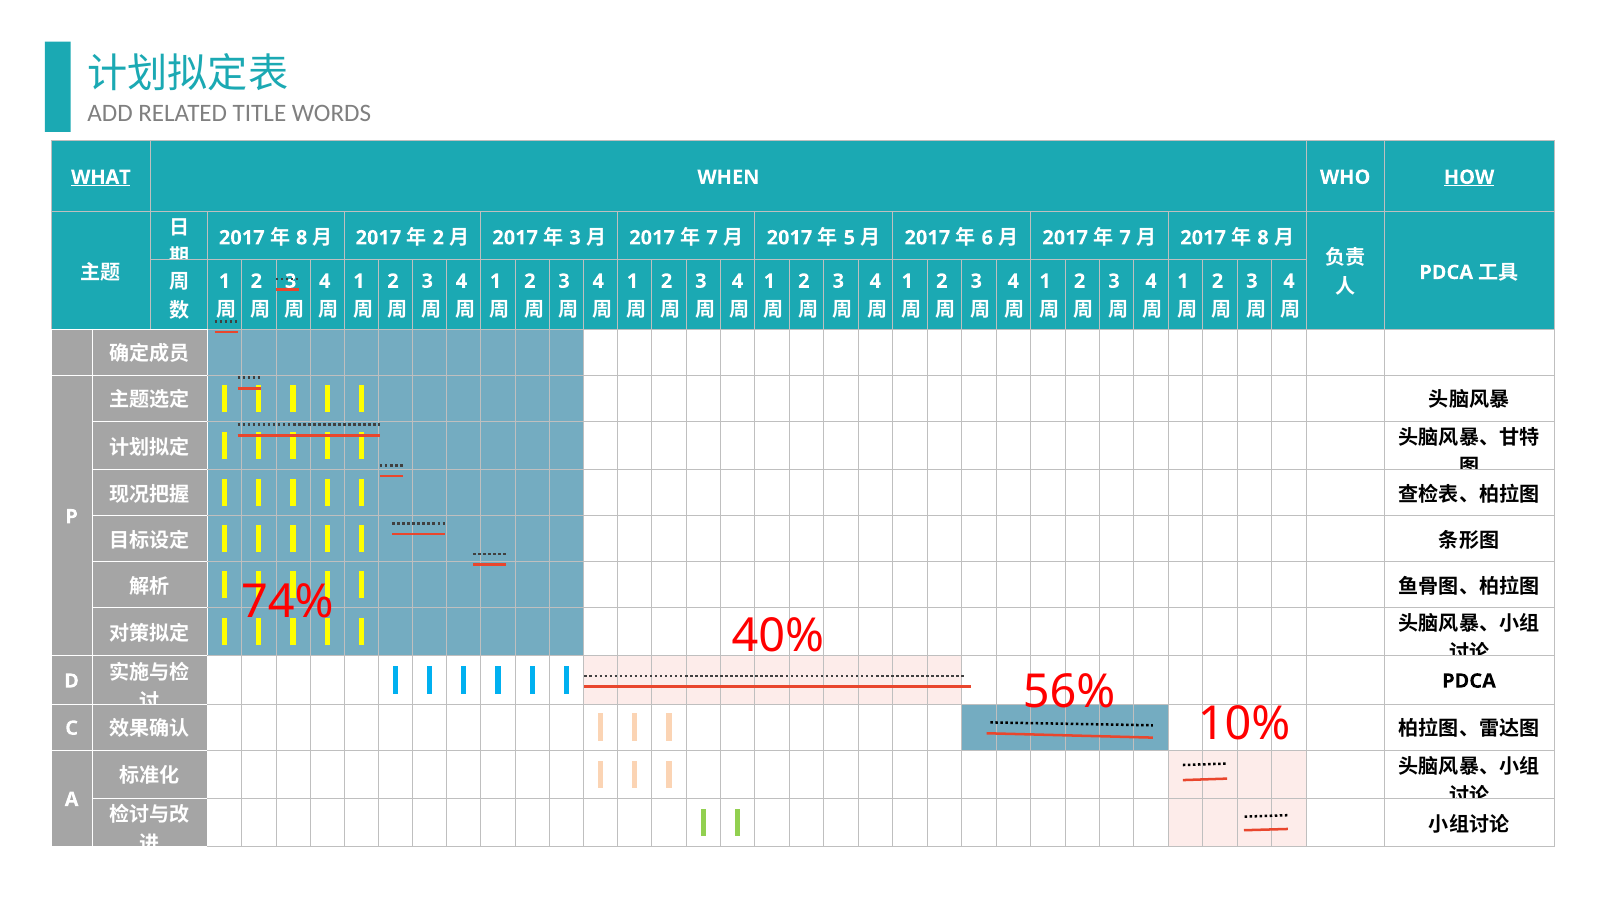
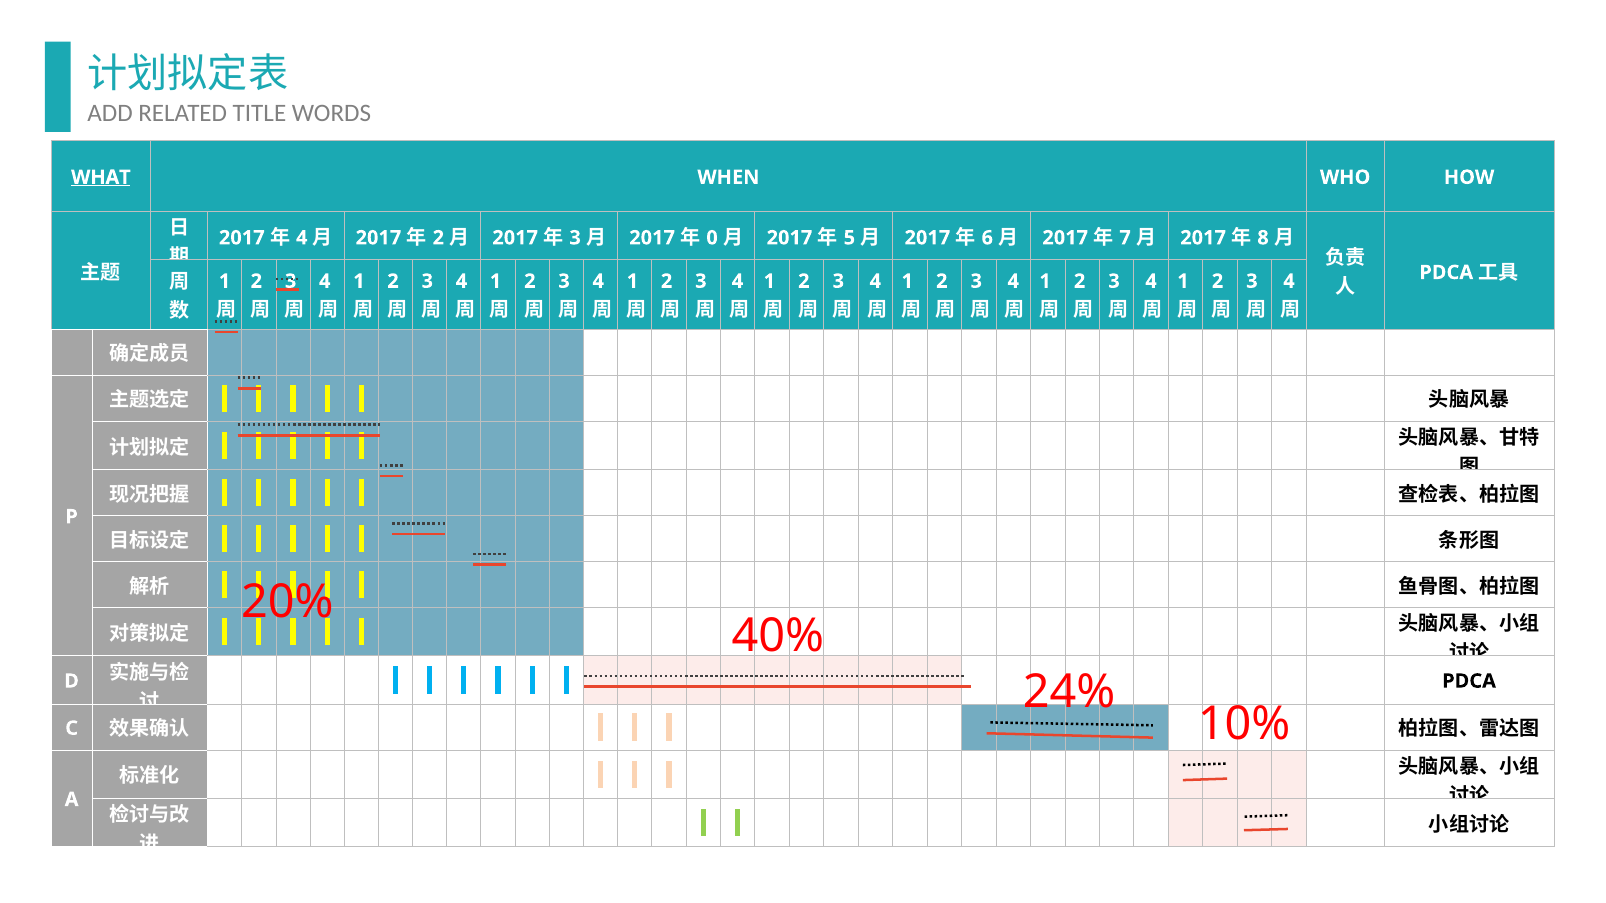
HOW underline: present -> none
8 at (302, 238): 8 -> 4
7 at (712, 238): 7 -> 0
74%: 74% -> 20%
56%: 56% -> 24%
